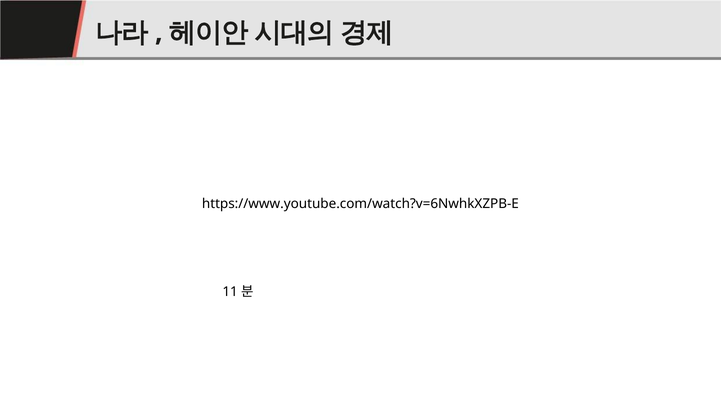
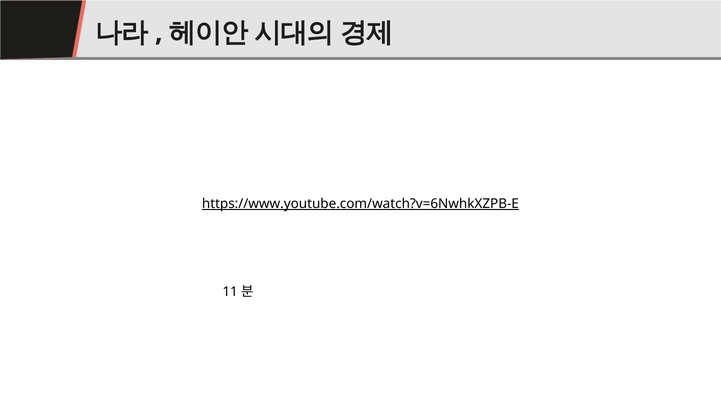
https://www.youtube.com/watch?v=6NwhkXZPB-E underline: none -> present
